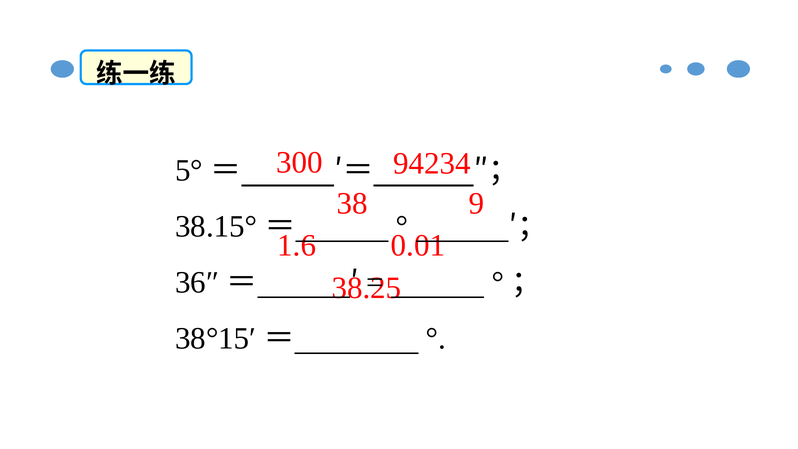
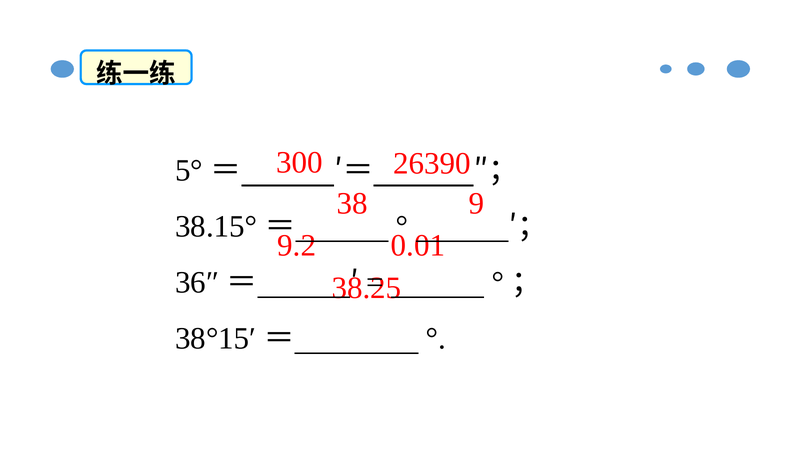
94234: 94234 -> 26390
1.6: 1.6 -> 9.2
